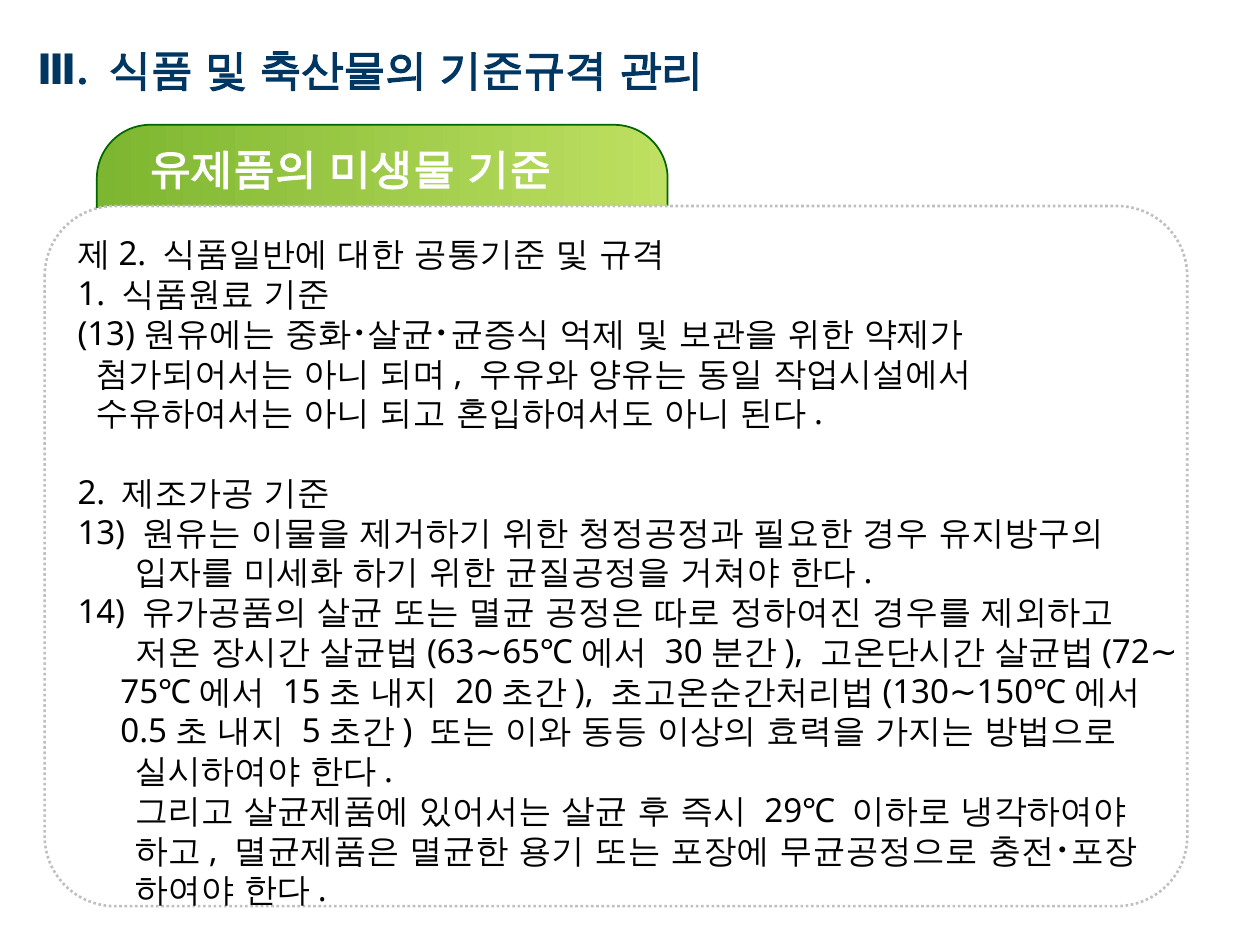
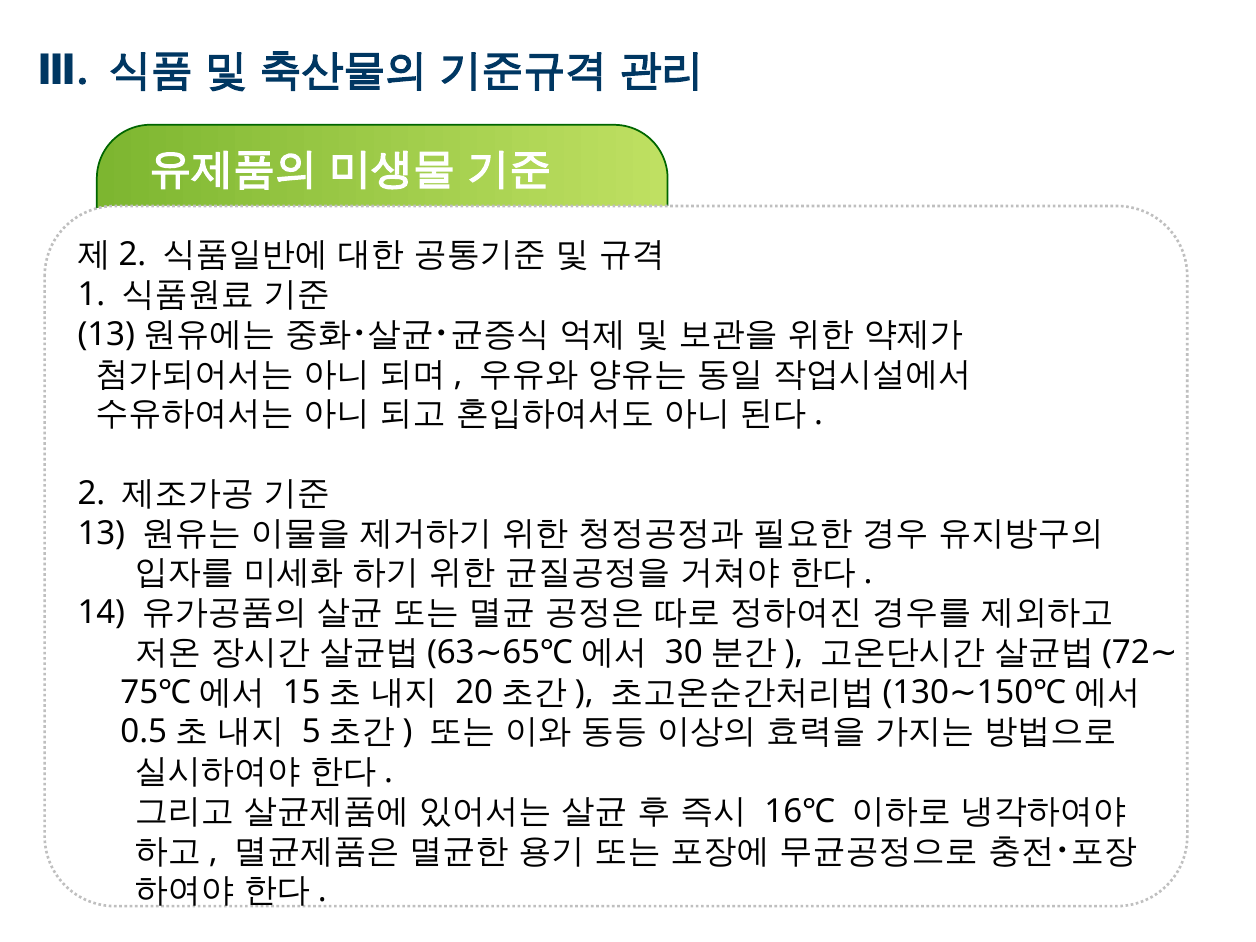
29℃: 29℃ -> 16℃
